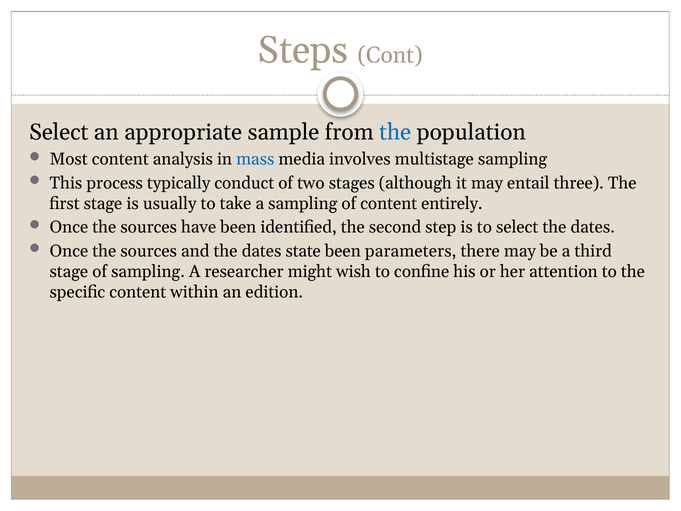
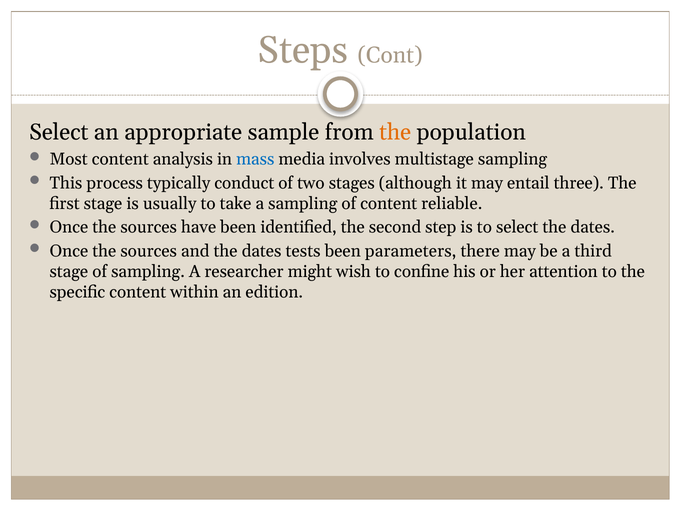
the at (395, 132) colour: blue -> orange
entirely: entirely -> reliable
state: state -> tests
